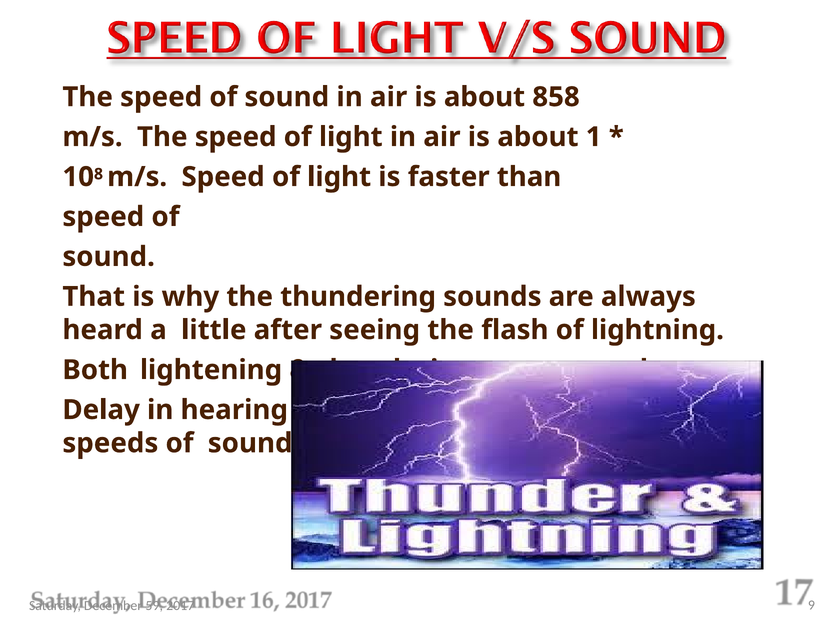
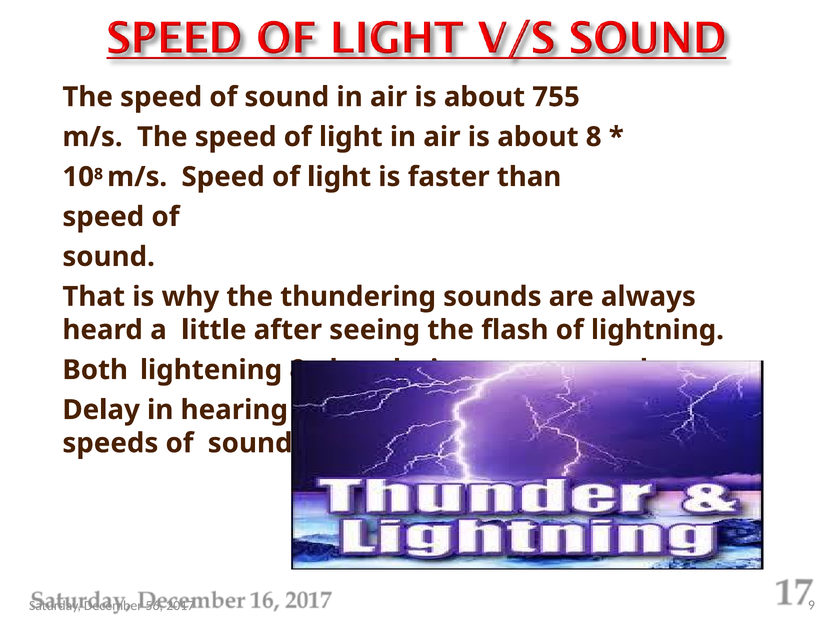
858: 858 -> 755
1: 1 -> 8
59: 59 -> 56
